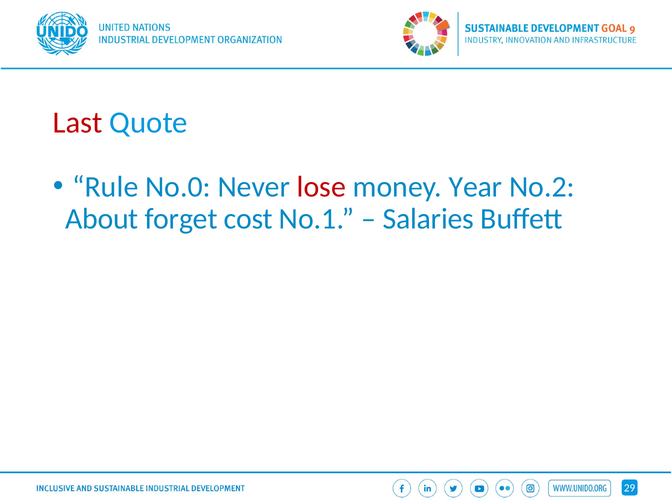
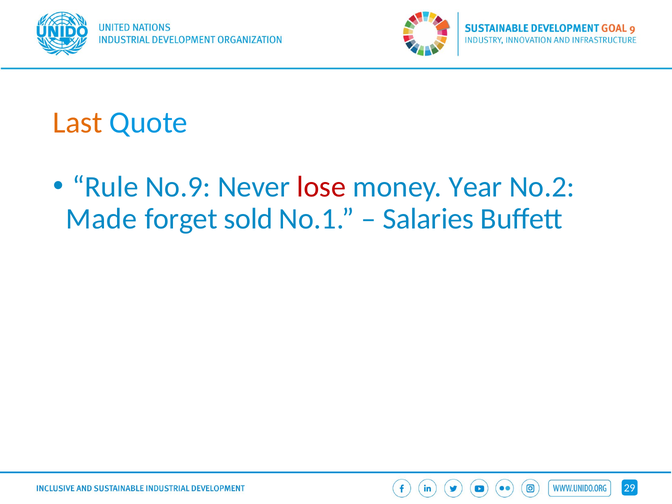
Last colour: red -> orange
No.0: No.0 -> No.9
About: About -> Made
cost: cost -> sold
